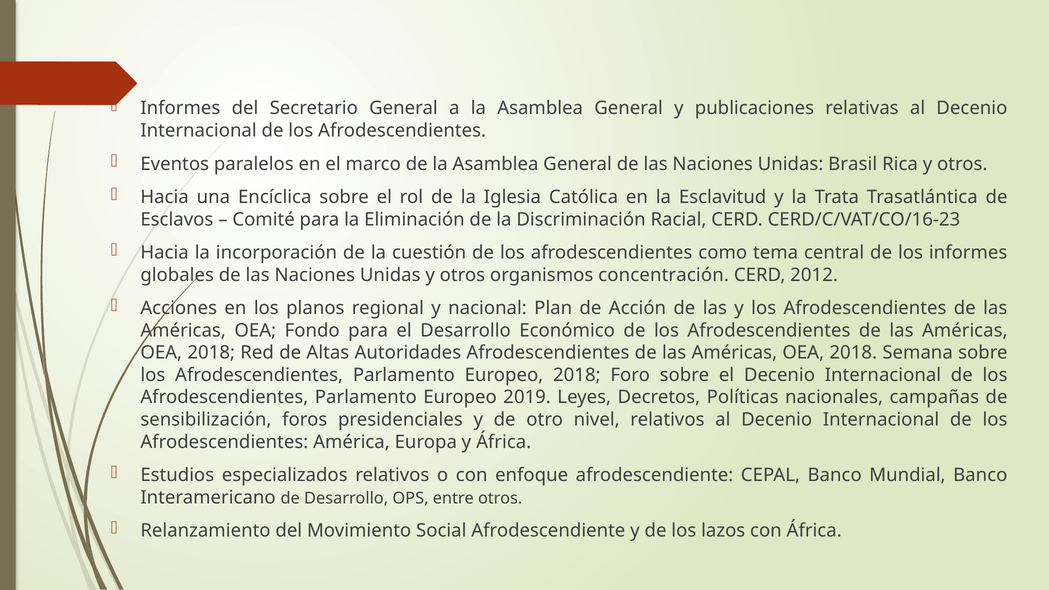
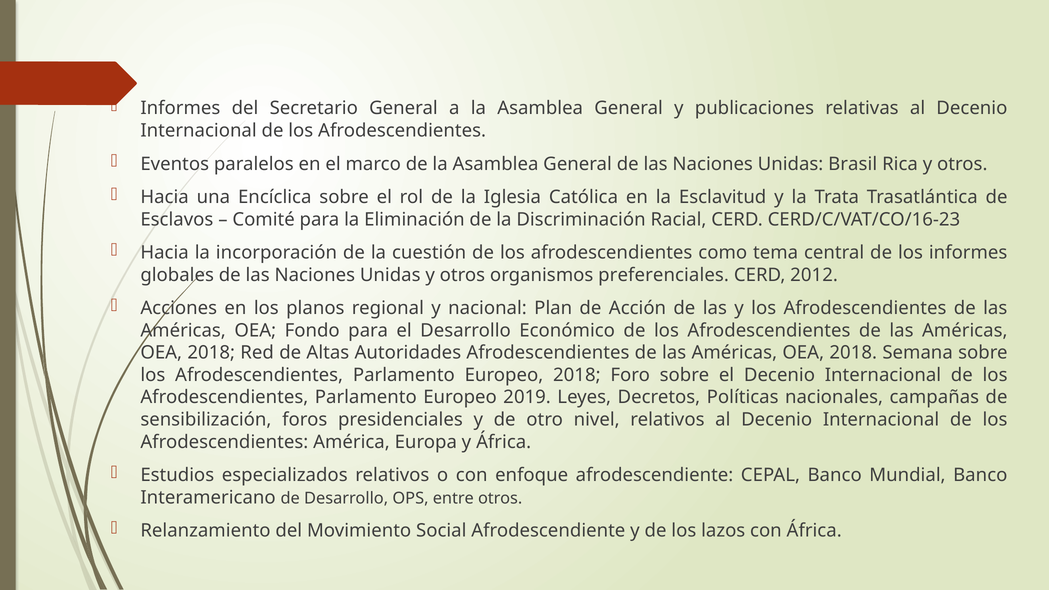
concentración: concentración -> preferenciales
